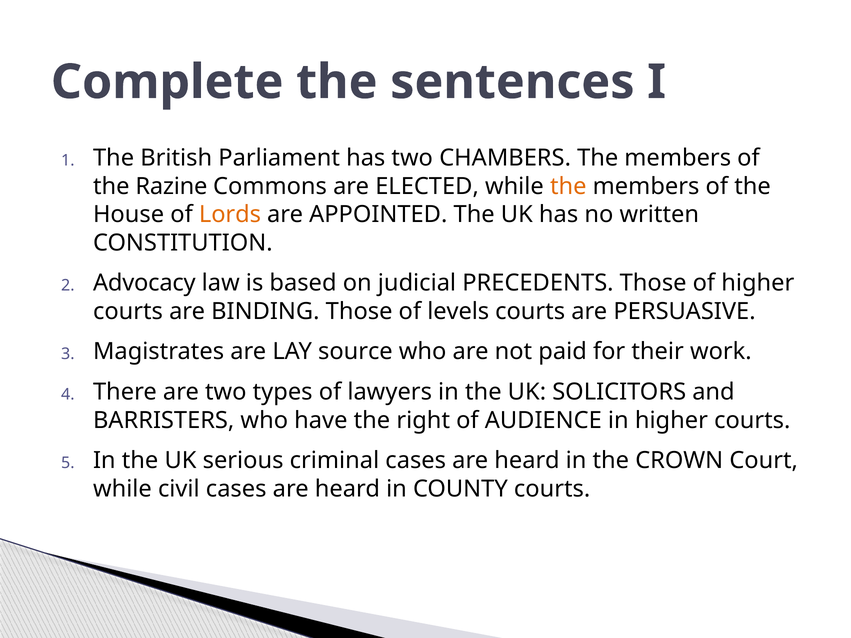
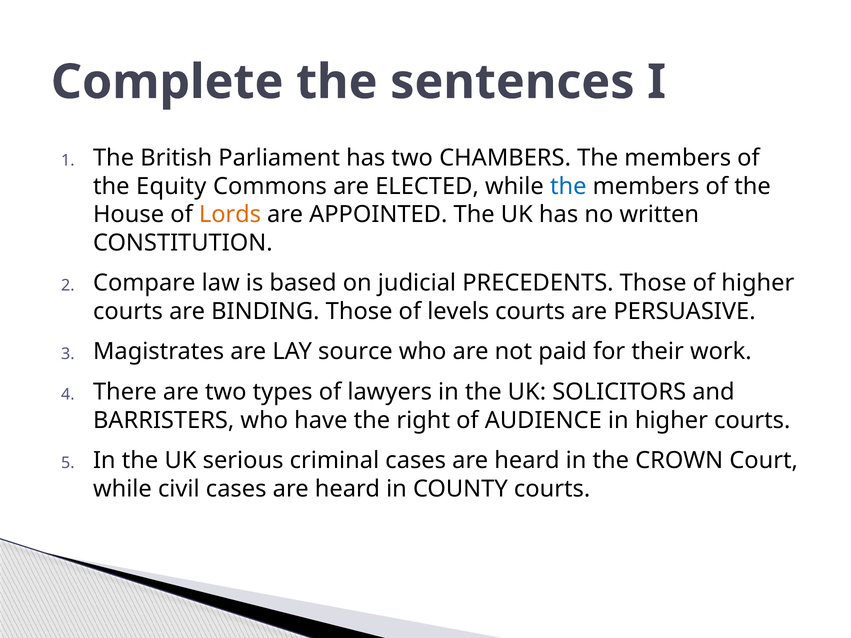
Razine: Razine -> Equity
the at (568, 186) colour: orange -> blue
Advocacy: Advocacy -> Compare
